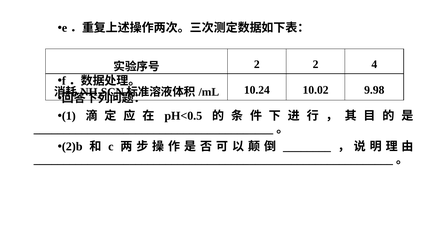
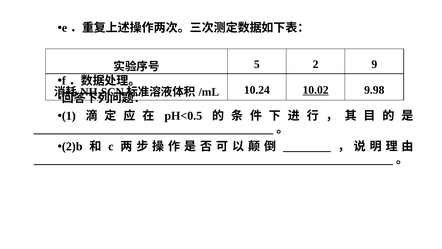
2 at (257, 64): 2 -> 5
2 4: 4 -> 9
10.02 underline: none -> present
